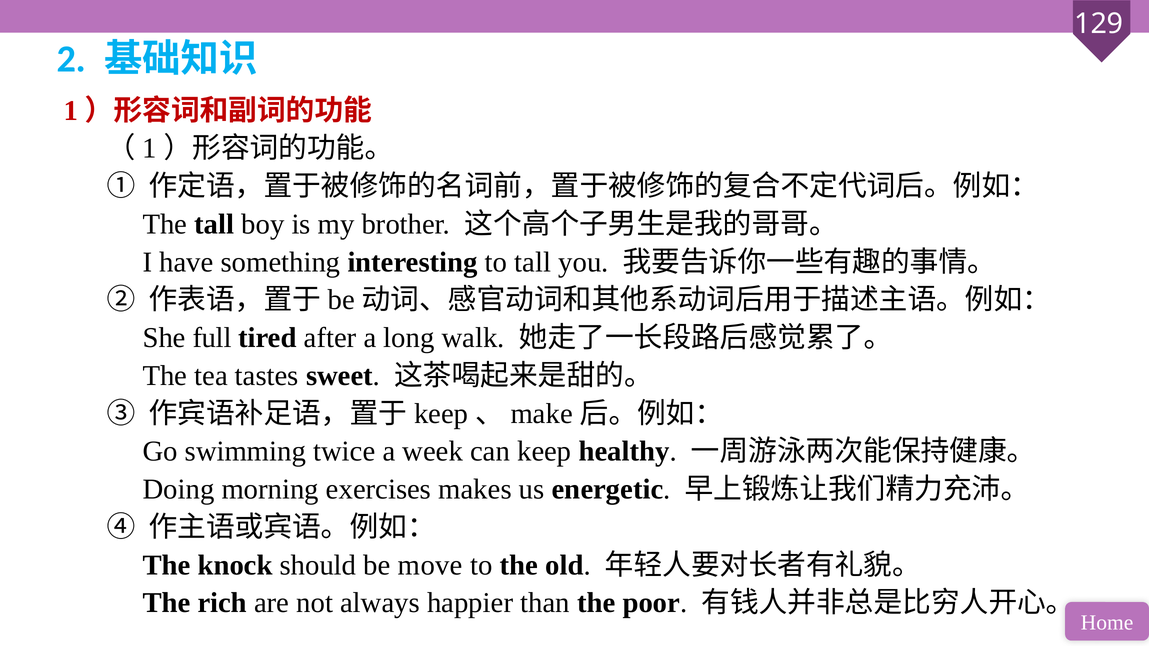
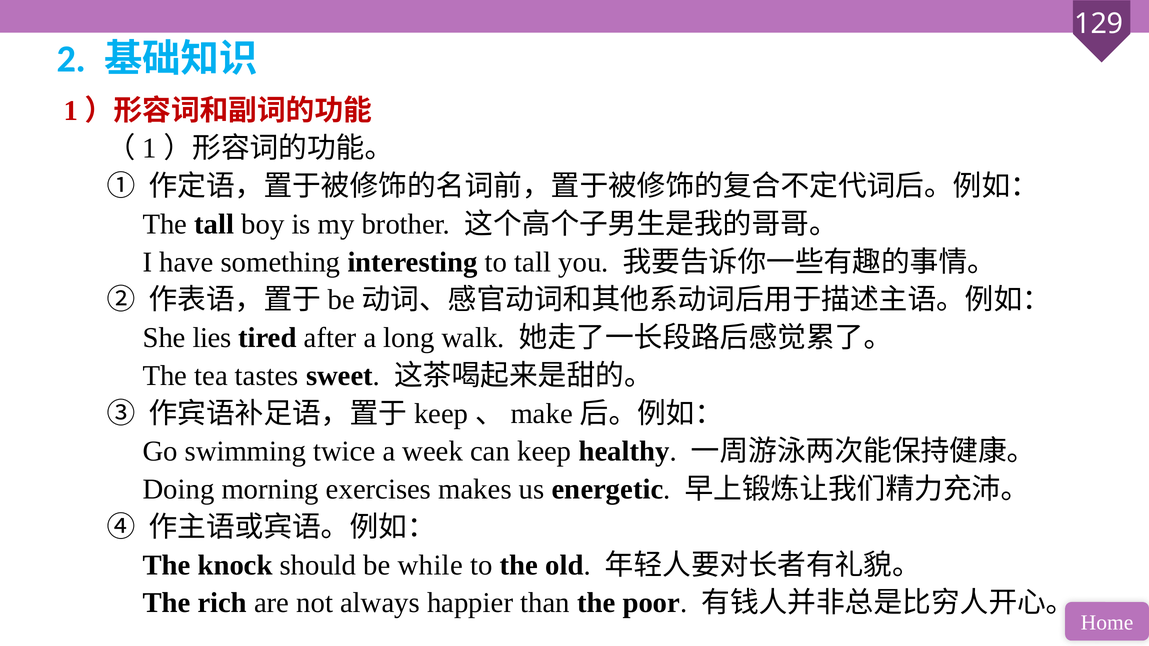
full: full -> lies
move: move -> while
